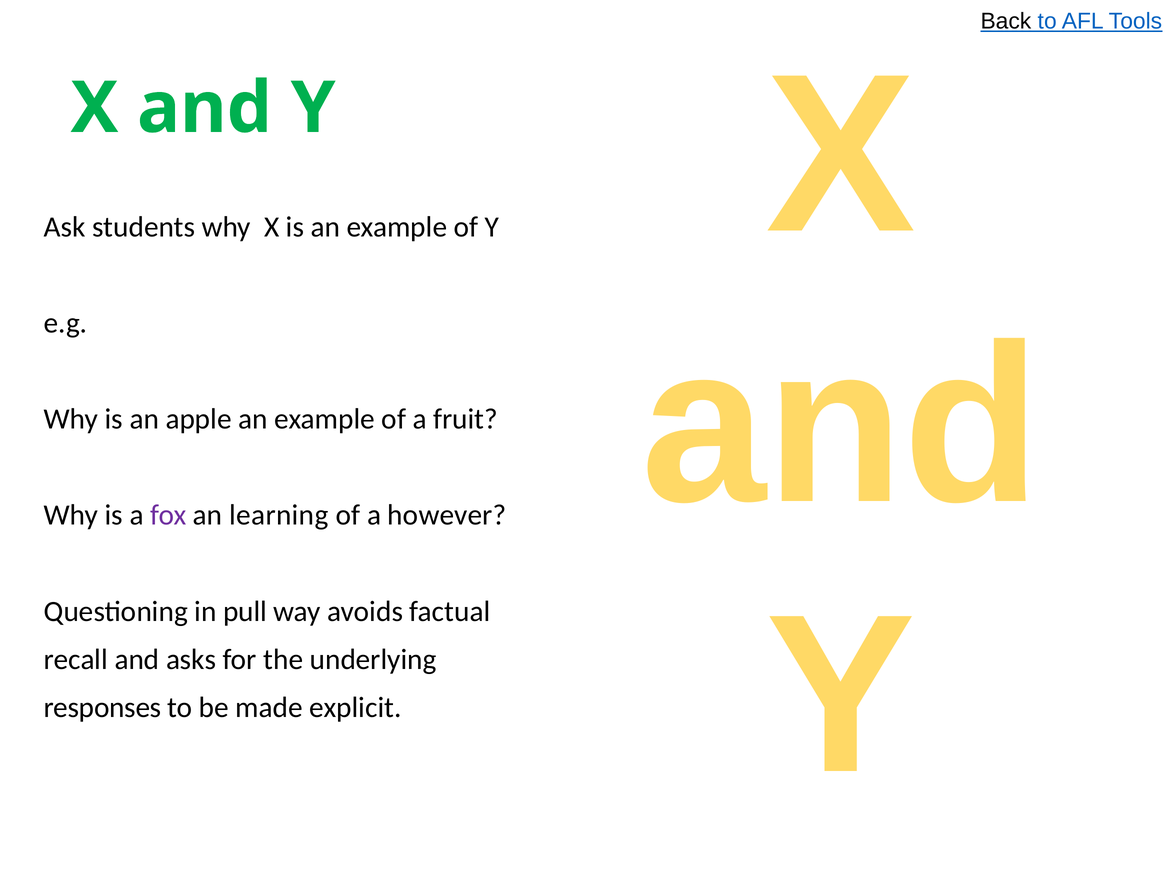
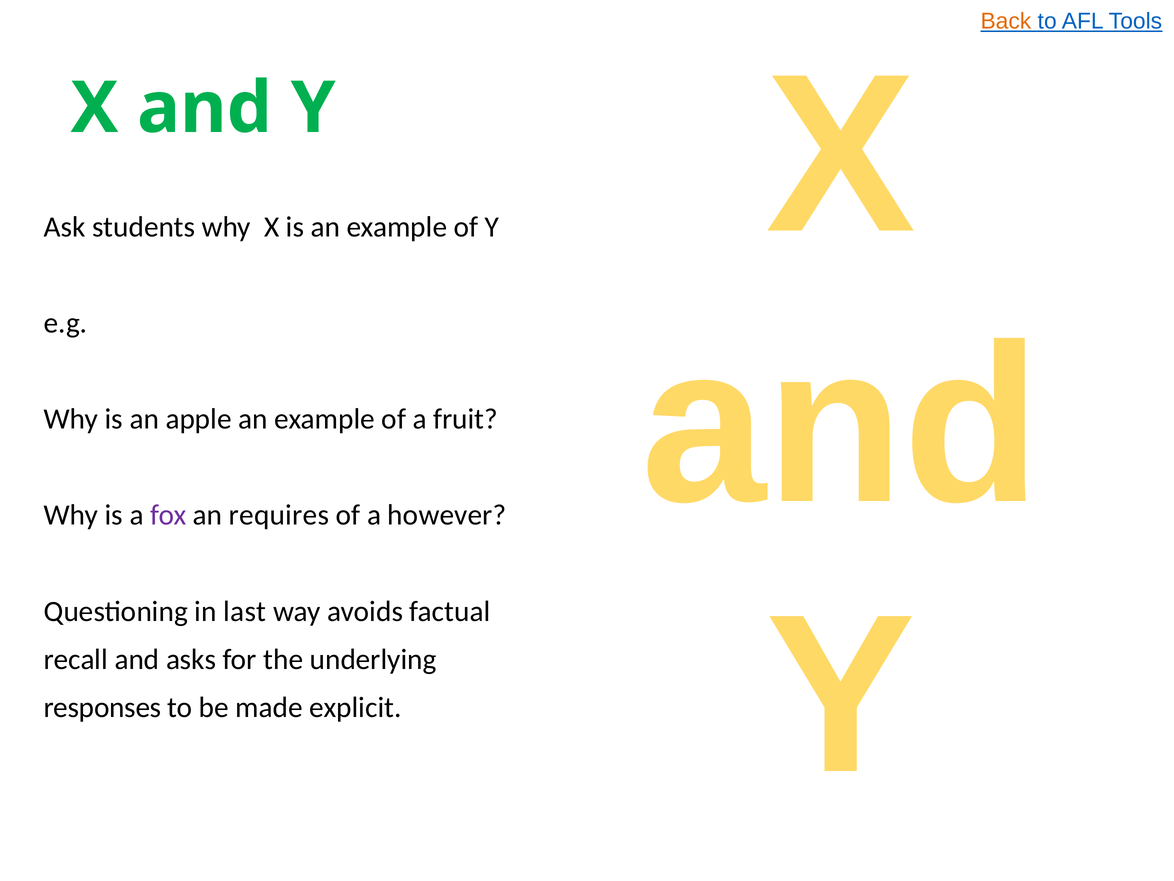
Back colour: black -> orange
learning: learning -> requires
pull: pull -> last
